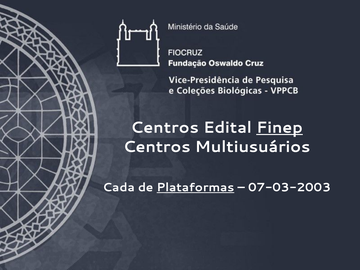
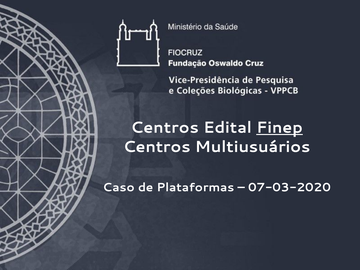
Cada: Cada -> Caso
Plataformas underline: present -> none
07-03-2003: 07-03-2003 -> 07-03-2020
